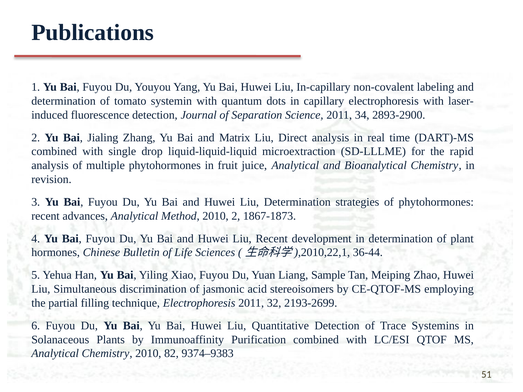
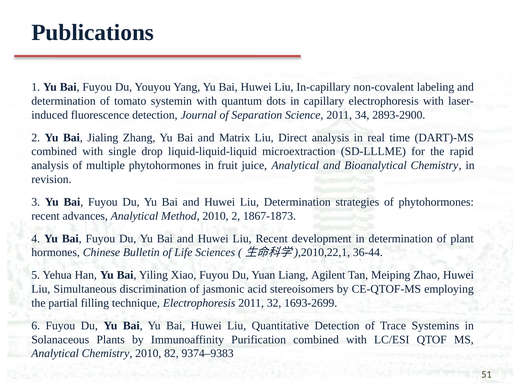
Sample: Sample -> Agilent
2193-2699: 2193-2699 -> 1693-2699
